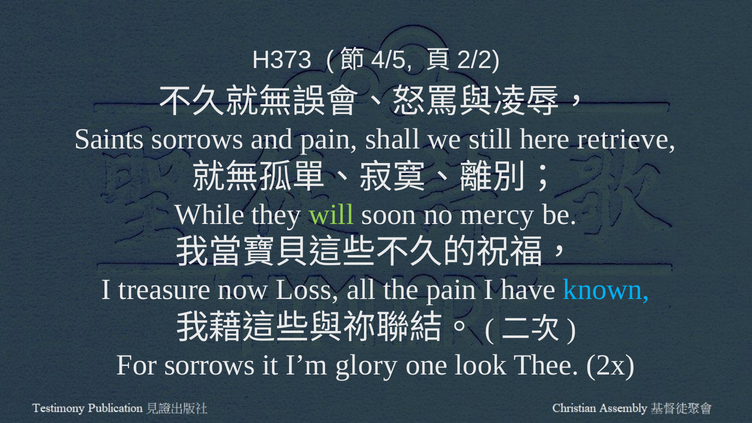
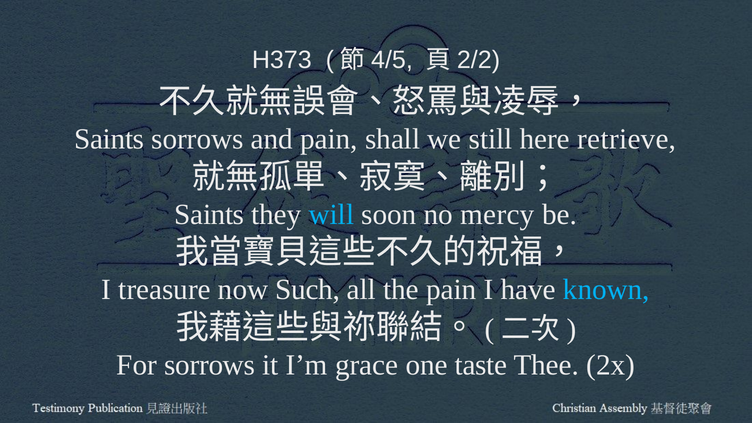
While at (209, 214): While -> Saints
will colour: light green -> light blue
Loss: Loss -> Such
glory: glory -> grace
look: look -> taste
